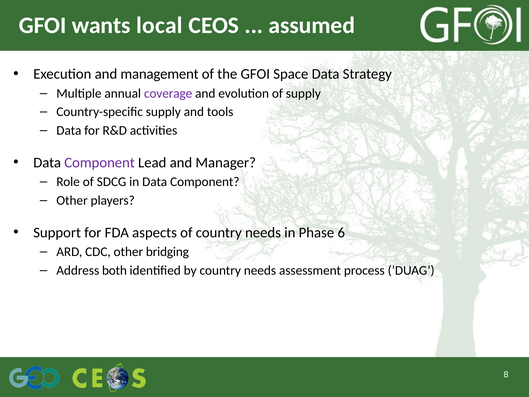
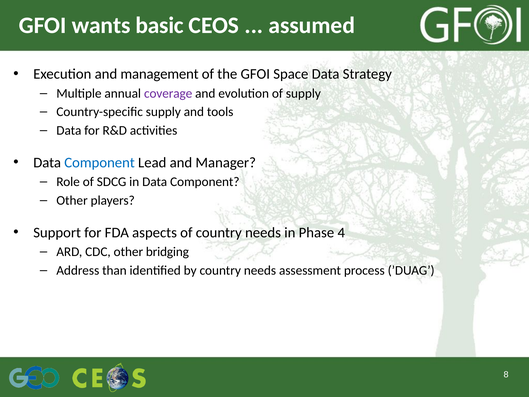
local: local -> basic
Component at (100, 162) colour: purple -> blue
6: 6 -> 4
both: both -> than
